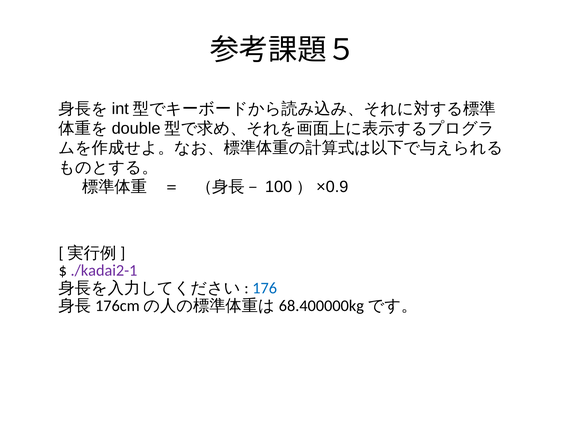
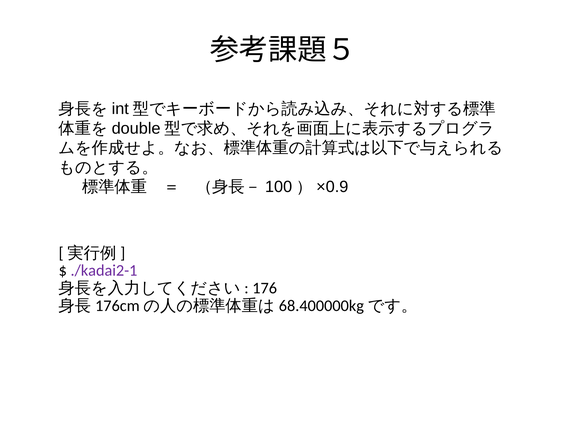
176 colour: blue -> black
